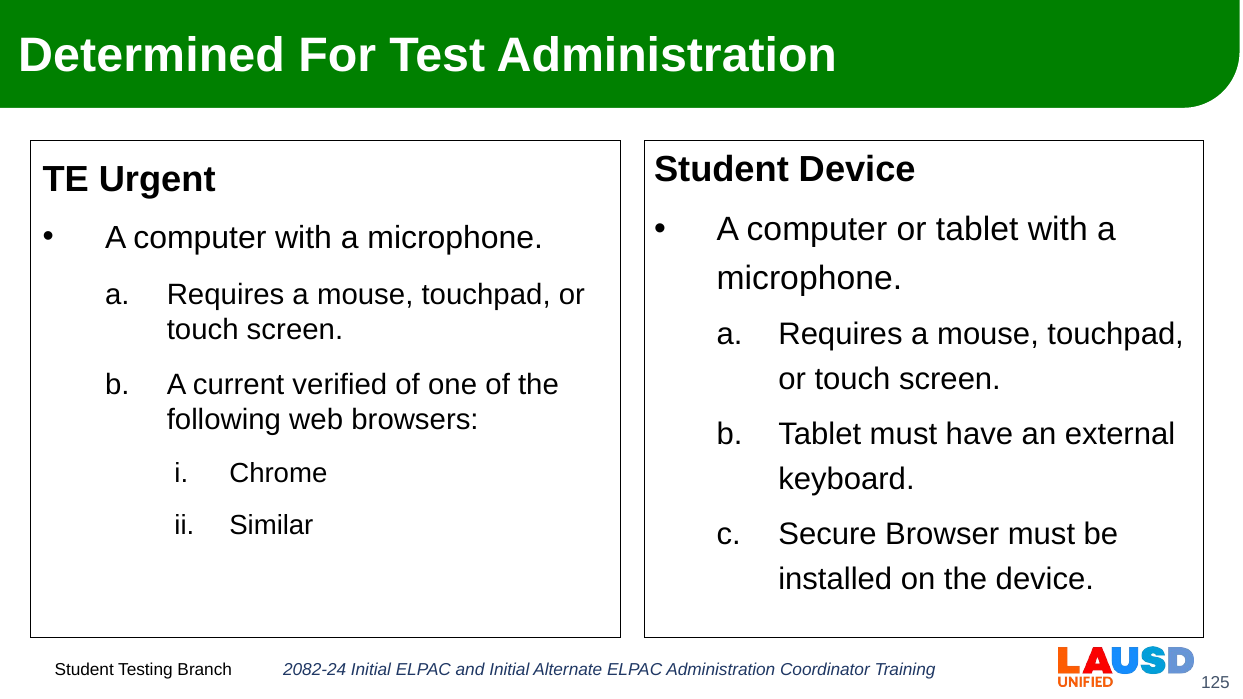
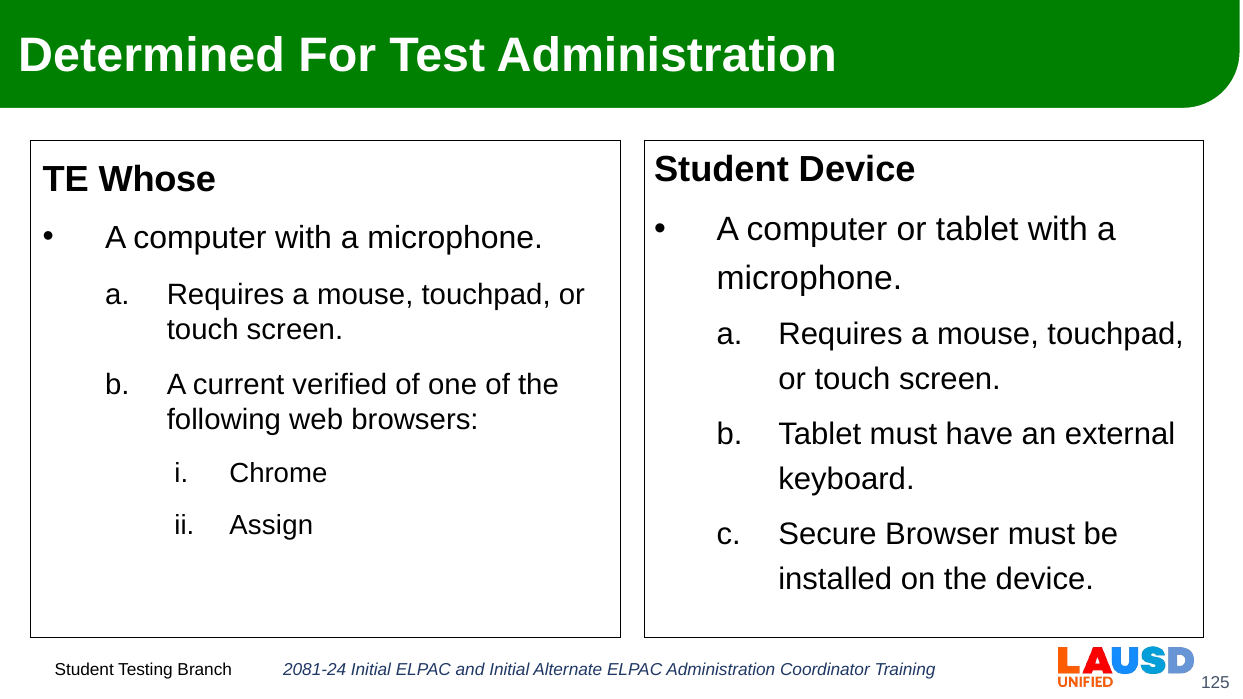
Urgent: Urgent -> Whose
Similar: Similar -> Assign
2082-24: 2082-24 -> 2081-24
